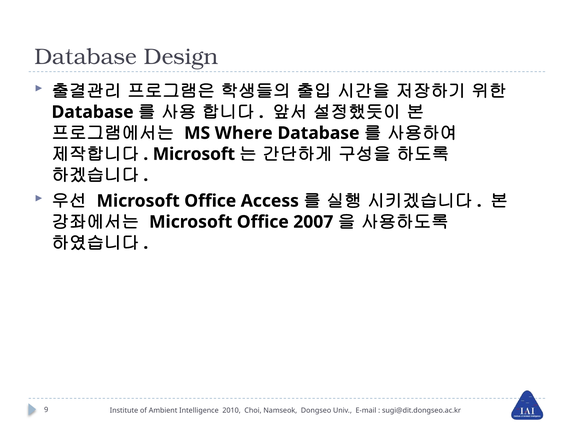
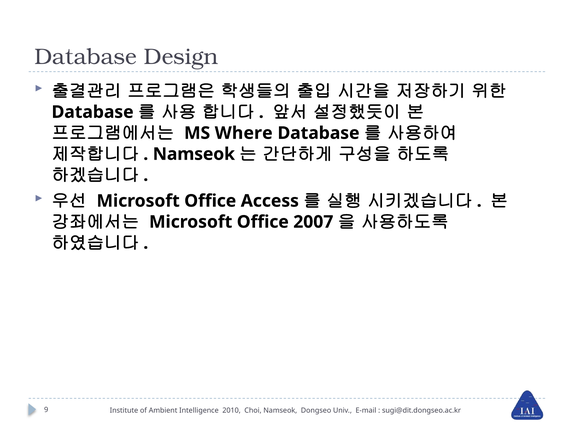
Microsoft at (194, 154): Microsoft -> Namseok
